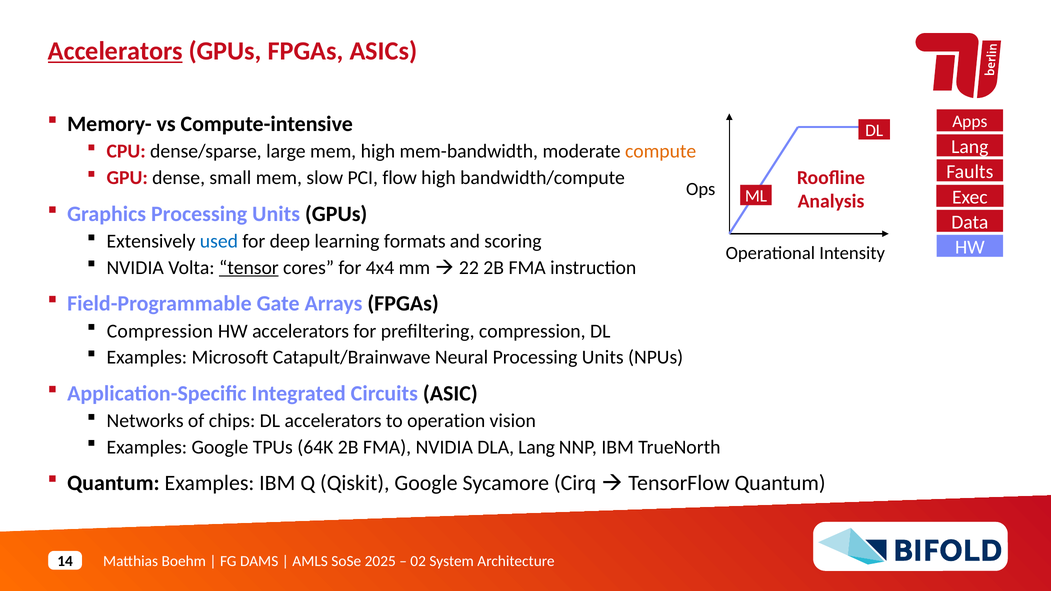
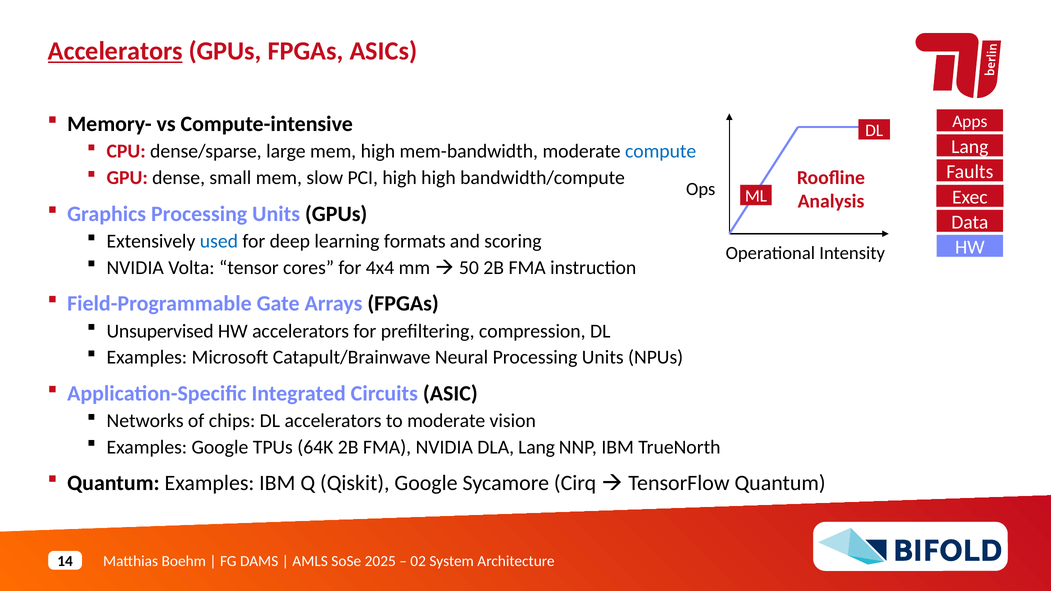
compute colour: orange -> blue
PCI flow: flow -> high
tensor underline: present -> none
22: 22 -> 50
Compression at (160, 331): Compression -> Unsupervised
to operation: operation -> moderate
